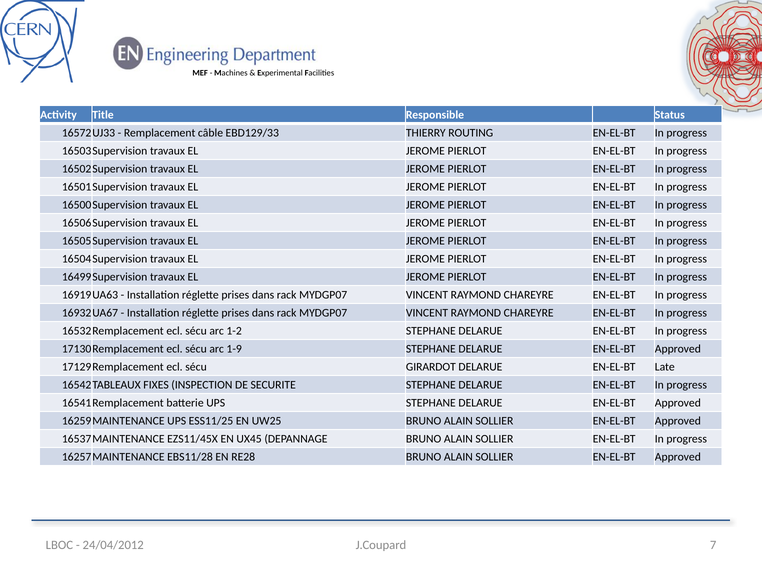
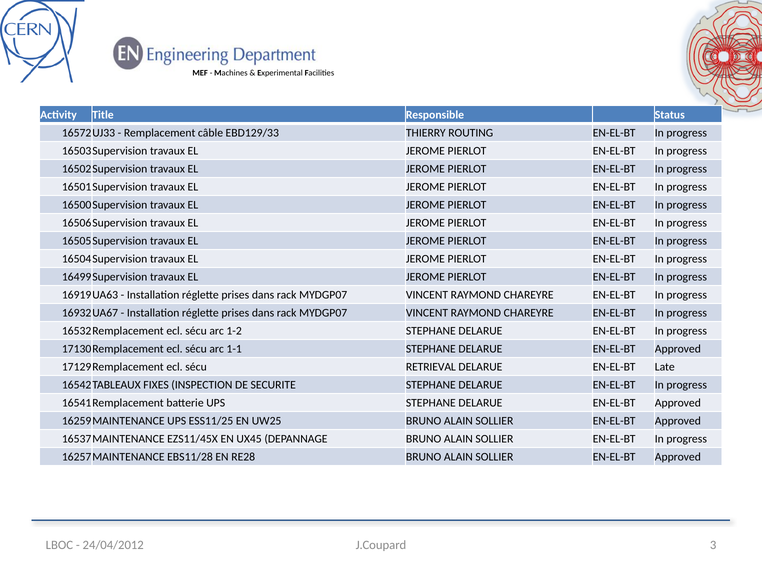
1-9: 1-9 -> 1-1
GIRARDOT: GIRARDOT -> RETRIEVAL
7: 7 -> 3
